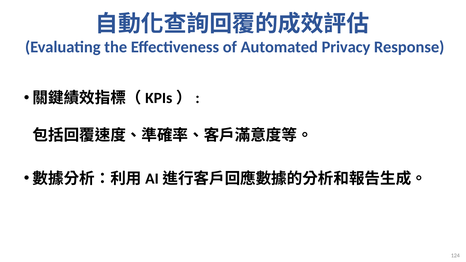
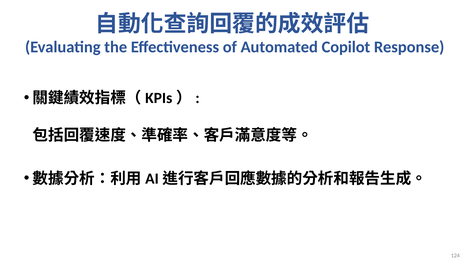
Privacy: Privacy -> Copilot
